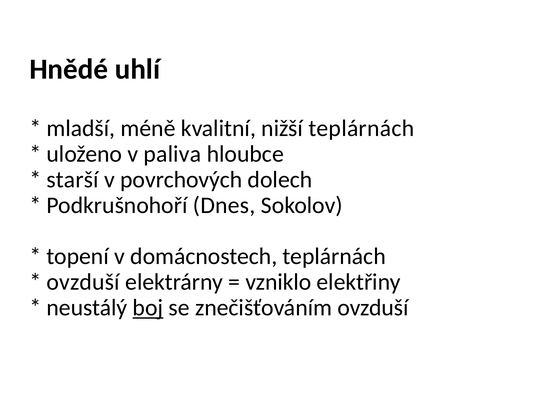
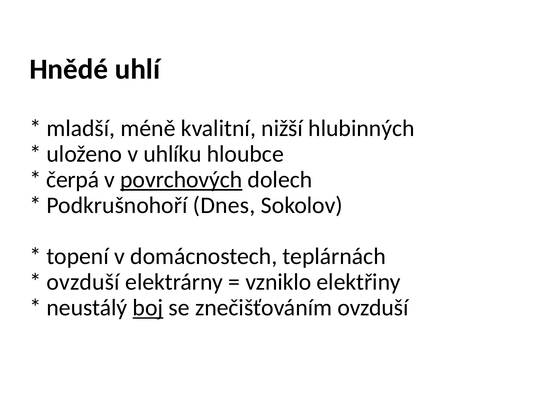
nižší teplárnách: teplárnách -> hlubinných
paliva: paliva -> uhlíku
starší: starší -> čerpá
povrchových underline: none -> present
